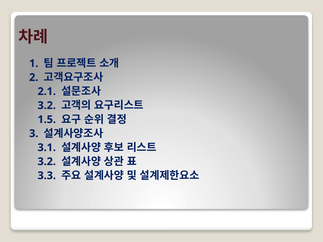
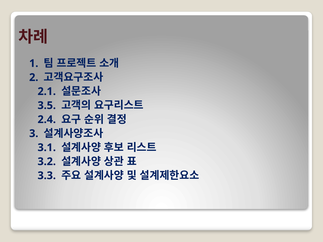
3.2 at (47, 106): 3.2 -> 3.5
1.5: 1.5 -> 2.4
